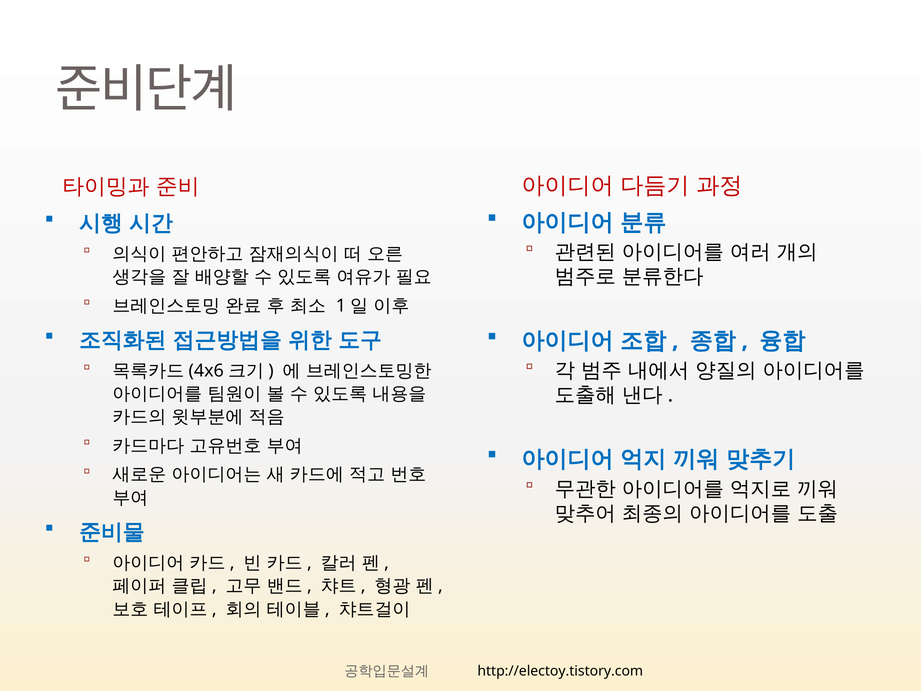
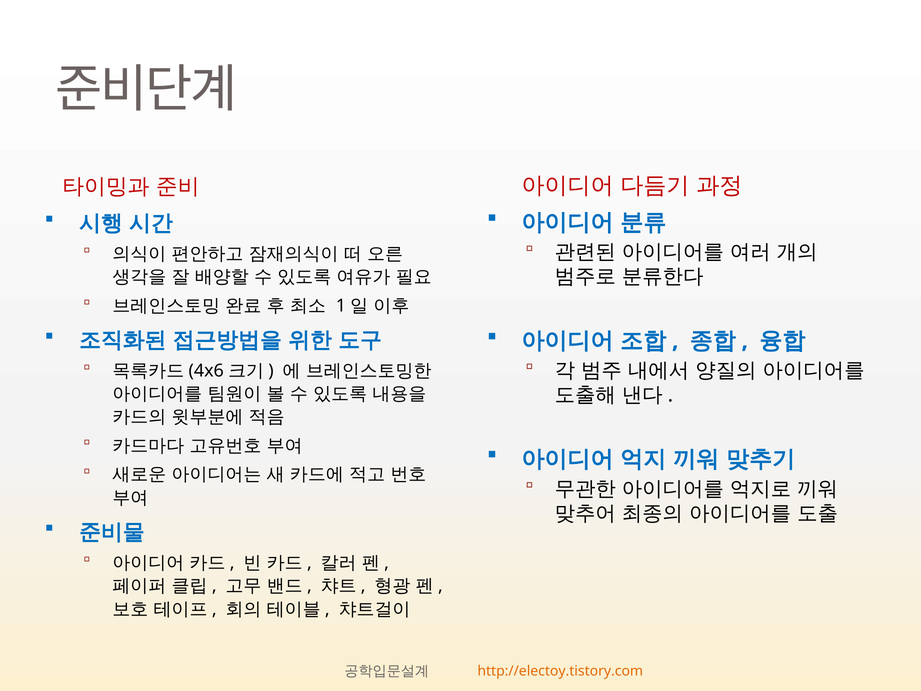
http://electoy.tistory.com colour: black -> orange
